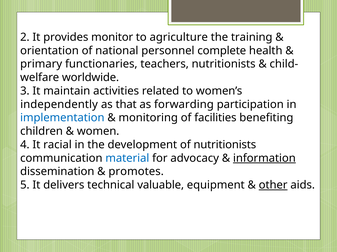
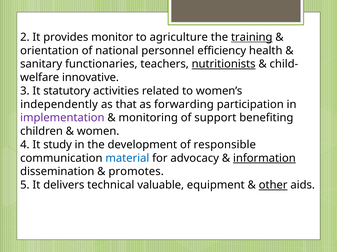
training underline: none -> present
complete: complete -> efficiency
primary: primary -> sanitary
nutritionists at (224, 64) underline: none -> present
worldwide: worldwide -> innovative
maintain: maintain -> statutory
implementation colour: blue -> purple
facilities: facilities -> support
racial: racial -> study
of nutritionists: nutritionists -> responsible
